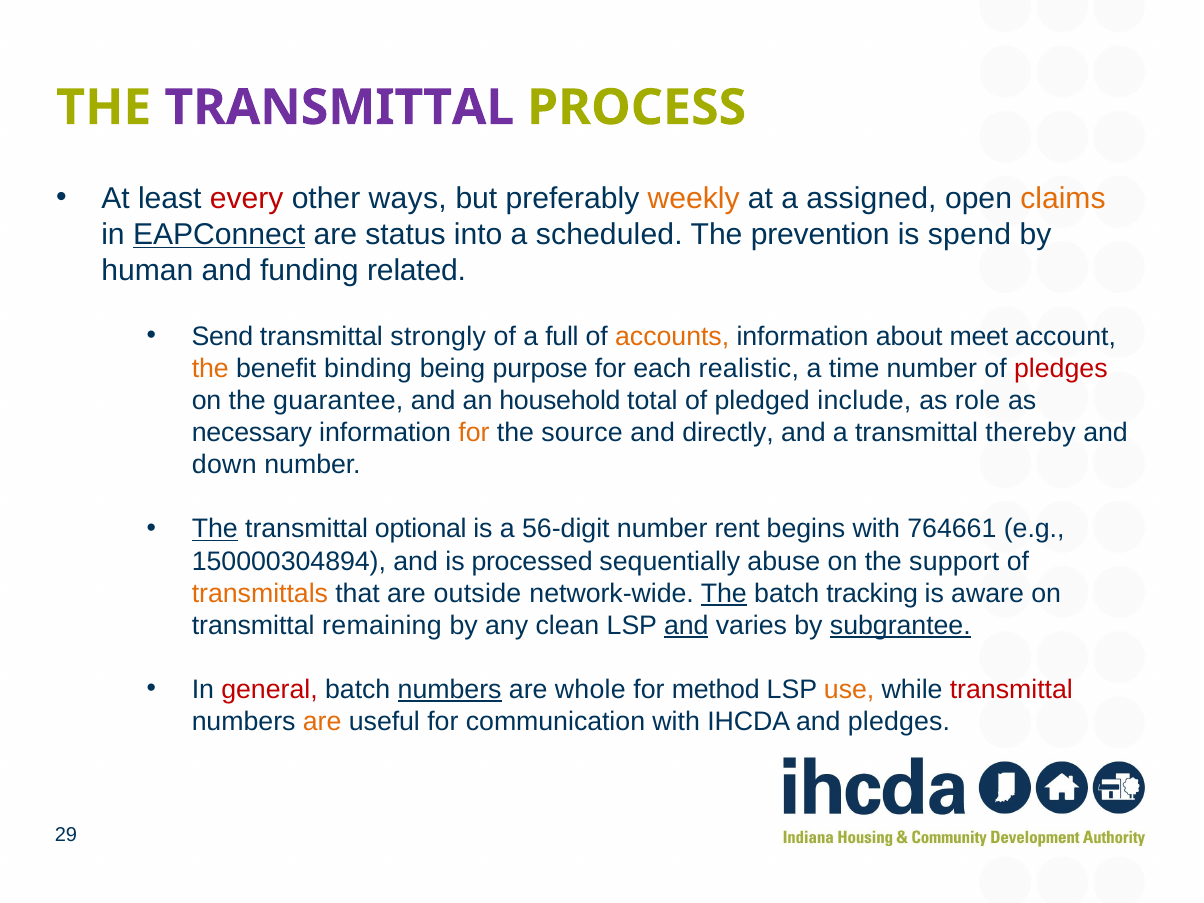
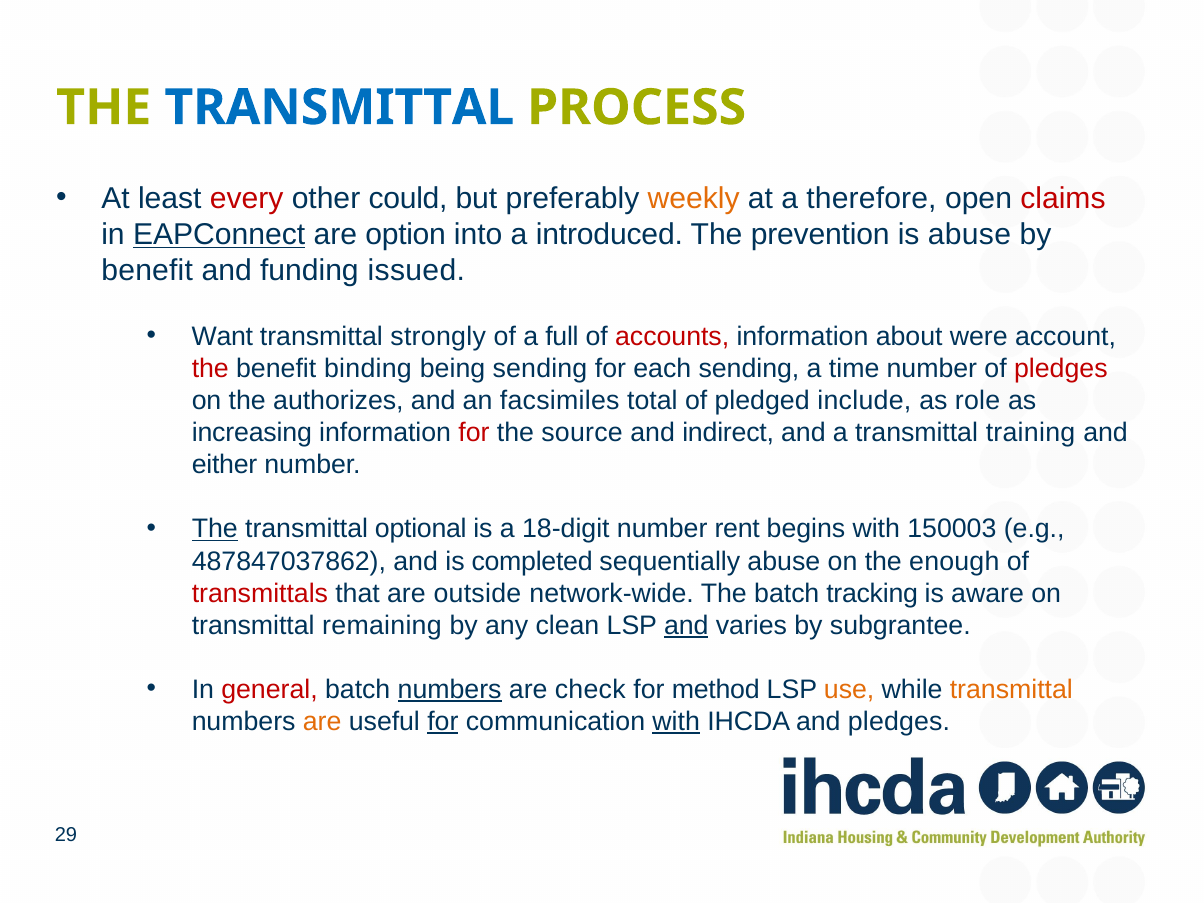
TRANSMITTAL at (339, 108) colour: purple -> blue
ways: ways -> could
assigned: assigned -> therefore
claims colour: orange -> red
status: status -> option
scheduled: scheduled -> introduced
is spend: spend -> abuse
human at (147, 271): human -> benefit
related: related -> issued
Send: Send -> Want
accounts colour: orange -> red
meet: meet -> were
the at (210, 369) colour: orange -> red
being purpose: purpose -> sending
each realistic: realistic -> sending
guarantee: guarantee -> authorizes
household: household -> facsimiles
necessary: necessary -> increasing
for at (474, 433) colour: orange -> red
directly: directly -> indirect
thereby: thereby -> training
down: down -> either
56-digit: 56-digit -> 18-digit
764661: 764661 -> 150003
150000304894: 150000304894 -> 487847037862
processed: processed -> completed
support: support -> enough
transmittals colour: orange -> red
The at (724, 593) underline: present -> none
subgrantee underline: present -> none
whole: whole -> check
transmittal at (1011, 690) colour: red -> orange
for at (443, 722) underline: none -> present
with at (676, 722) underline: none -> present
